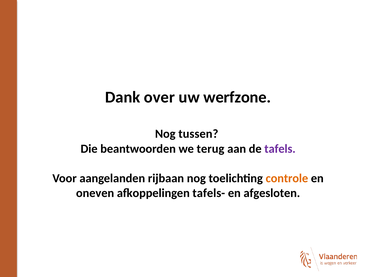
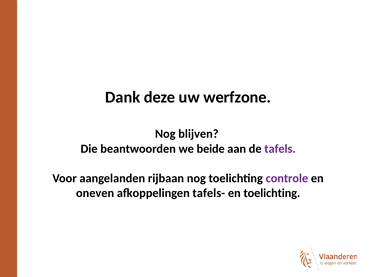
over: over -> deze
tussen: tussen -> blijven
terug: terug -> beide
controle colour: orange -> purple
en afgesloten: afgesloten -> toelichting
